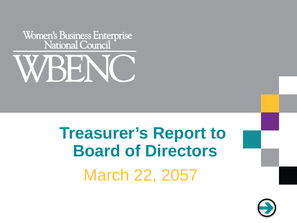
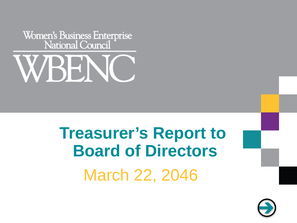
2057: 2057 -> 2046
